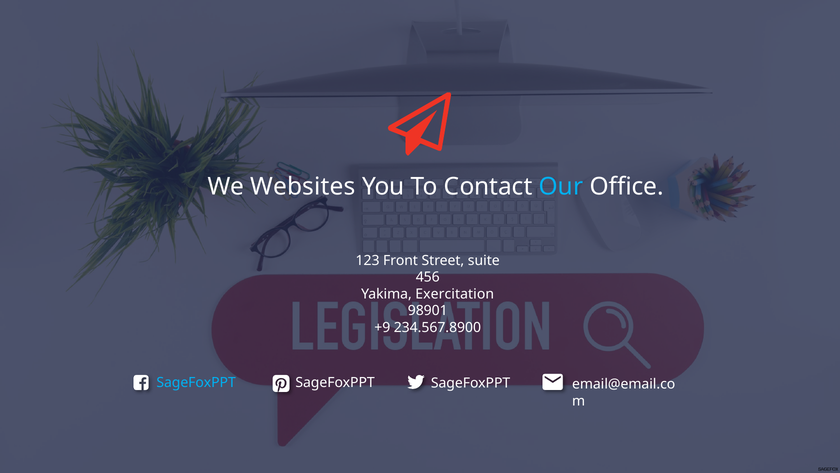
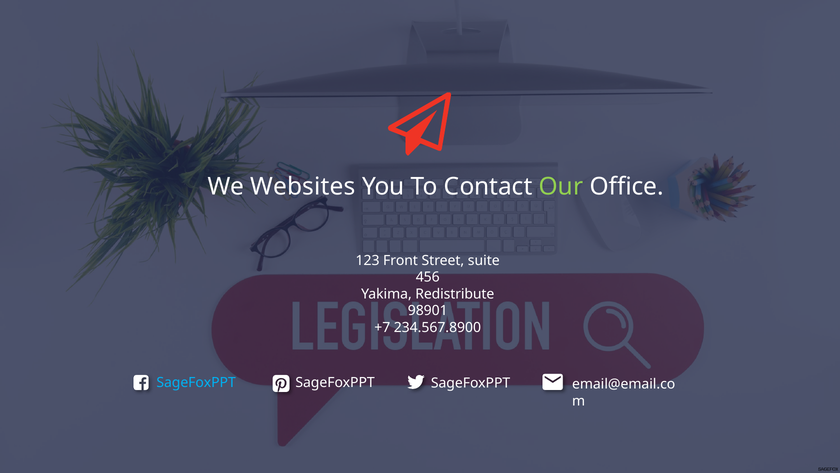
Our colour: light blue -> light green
Exercitation: Exercitation -> Redistribute
+9: +9 -> +7
